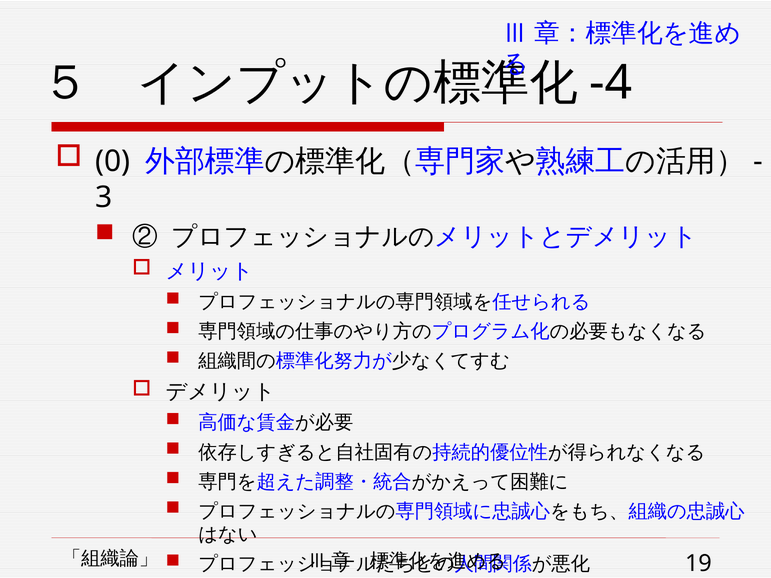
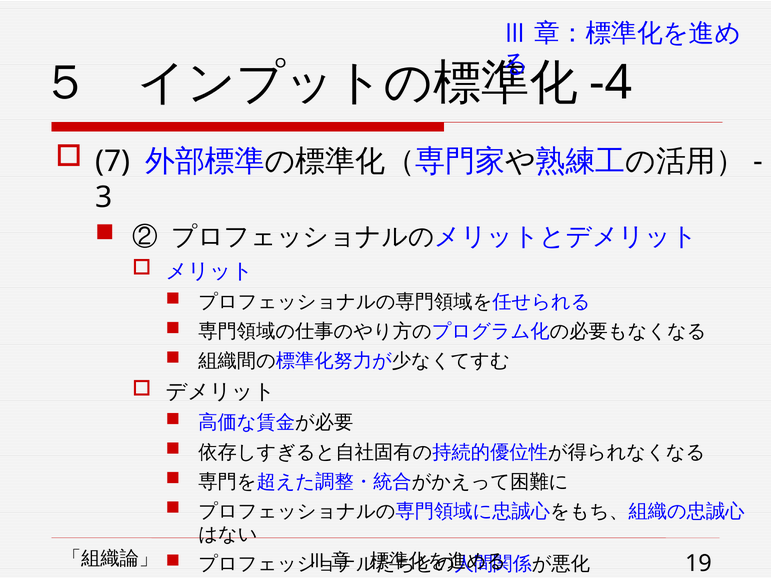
0: 0 -> 7
